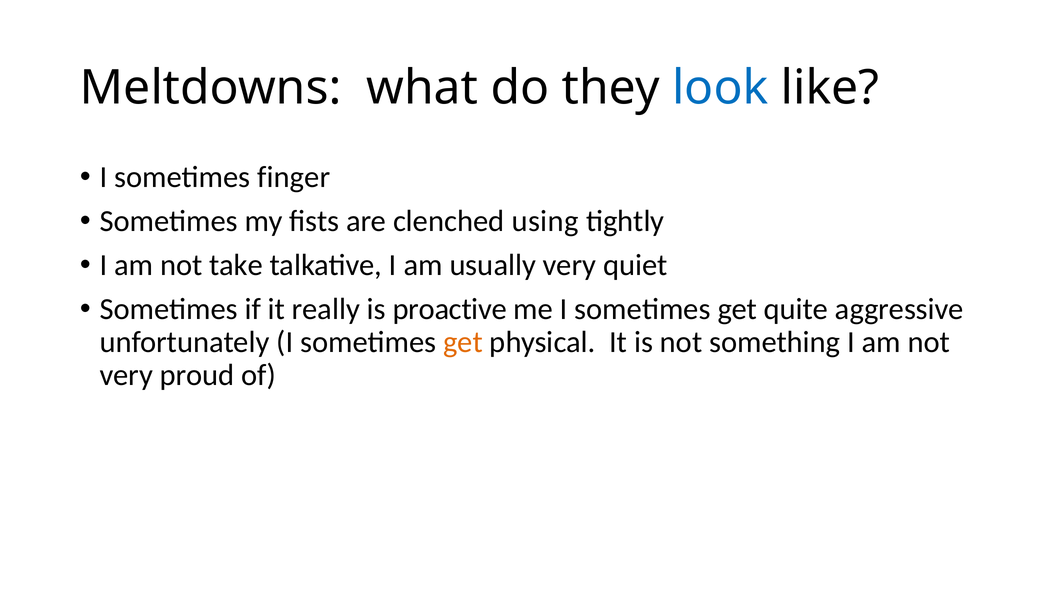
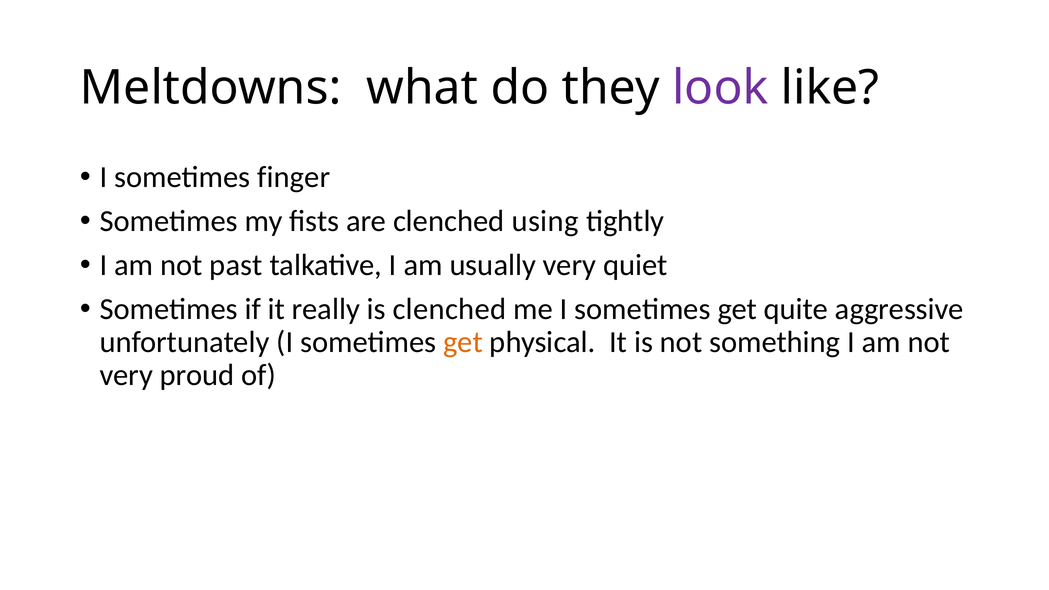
look colour: blue -> purple
take: take -> past
is proactive: proactive -> clenched
